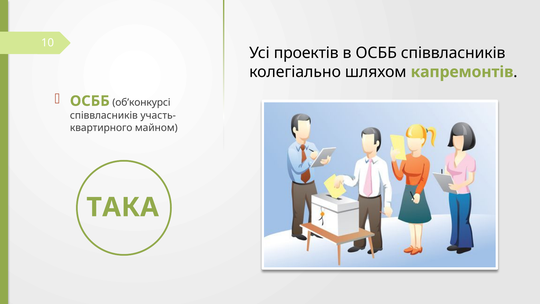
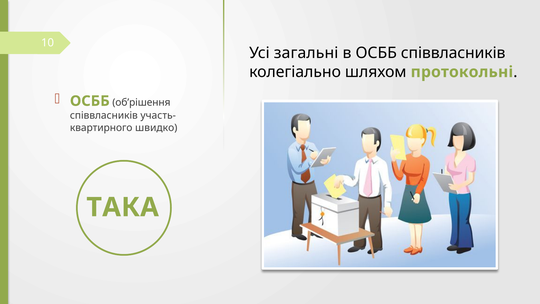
проектів: проектів -> загальні
капремонтів: капремонтів -> протокольні
об’конкурсі: об’конкурсі -> об’рішення
майном: майном -> швидко
